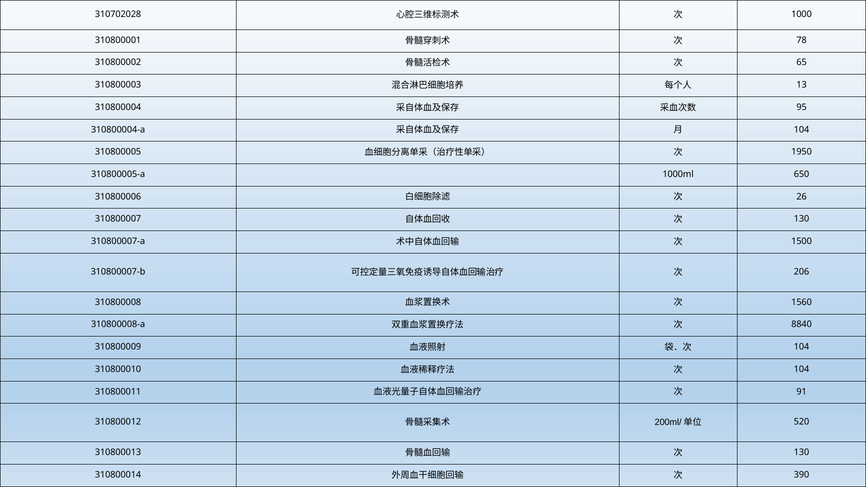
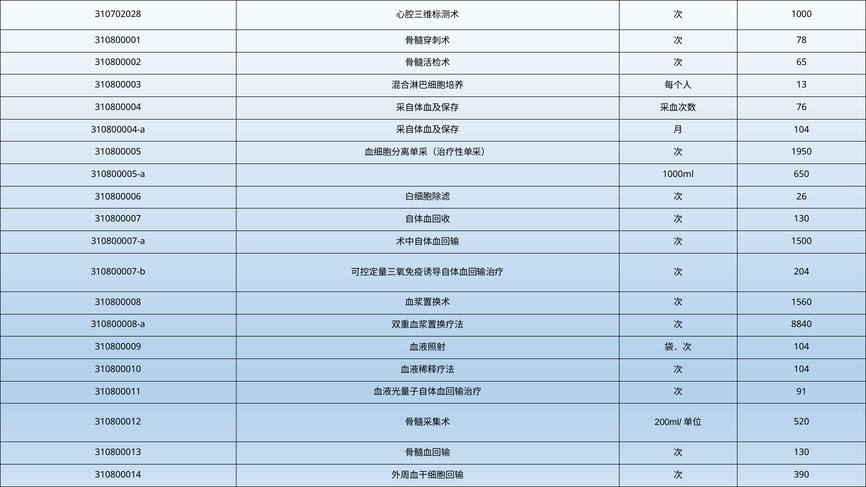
95: 95 -> 76
206: 206 -> 204
